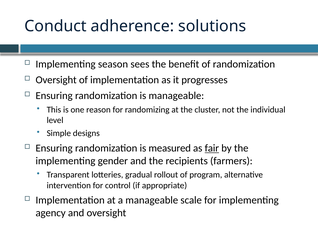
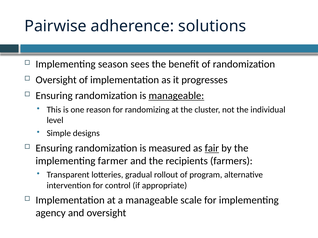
Conduct: Conduct -> Pairwise
manageable at (176, 96) underline: none -> present
gender: gender -> farmer
